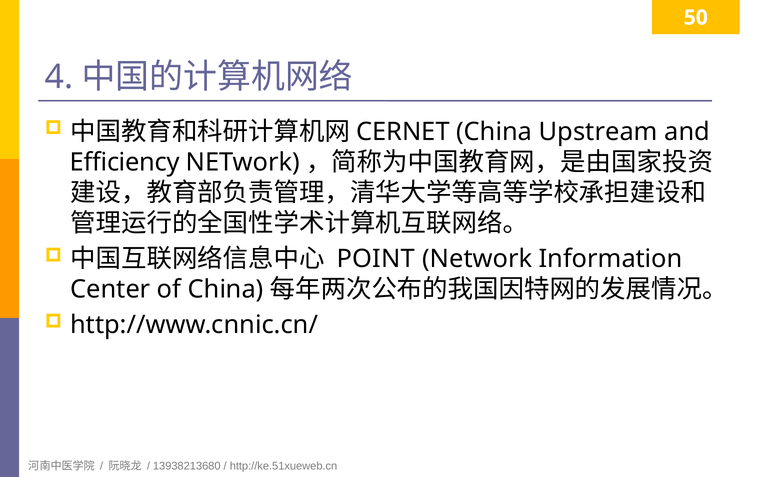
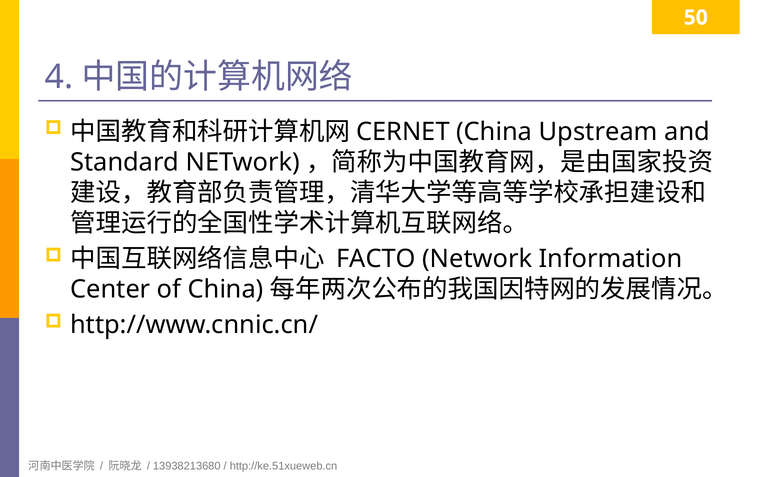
Efficiency: Efficiency -> Standard
POINT: POINT -> FACTO
